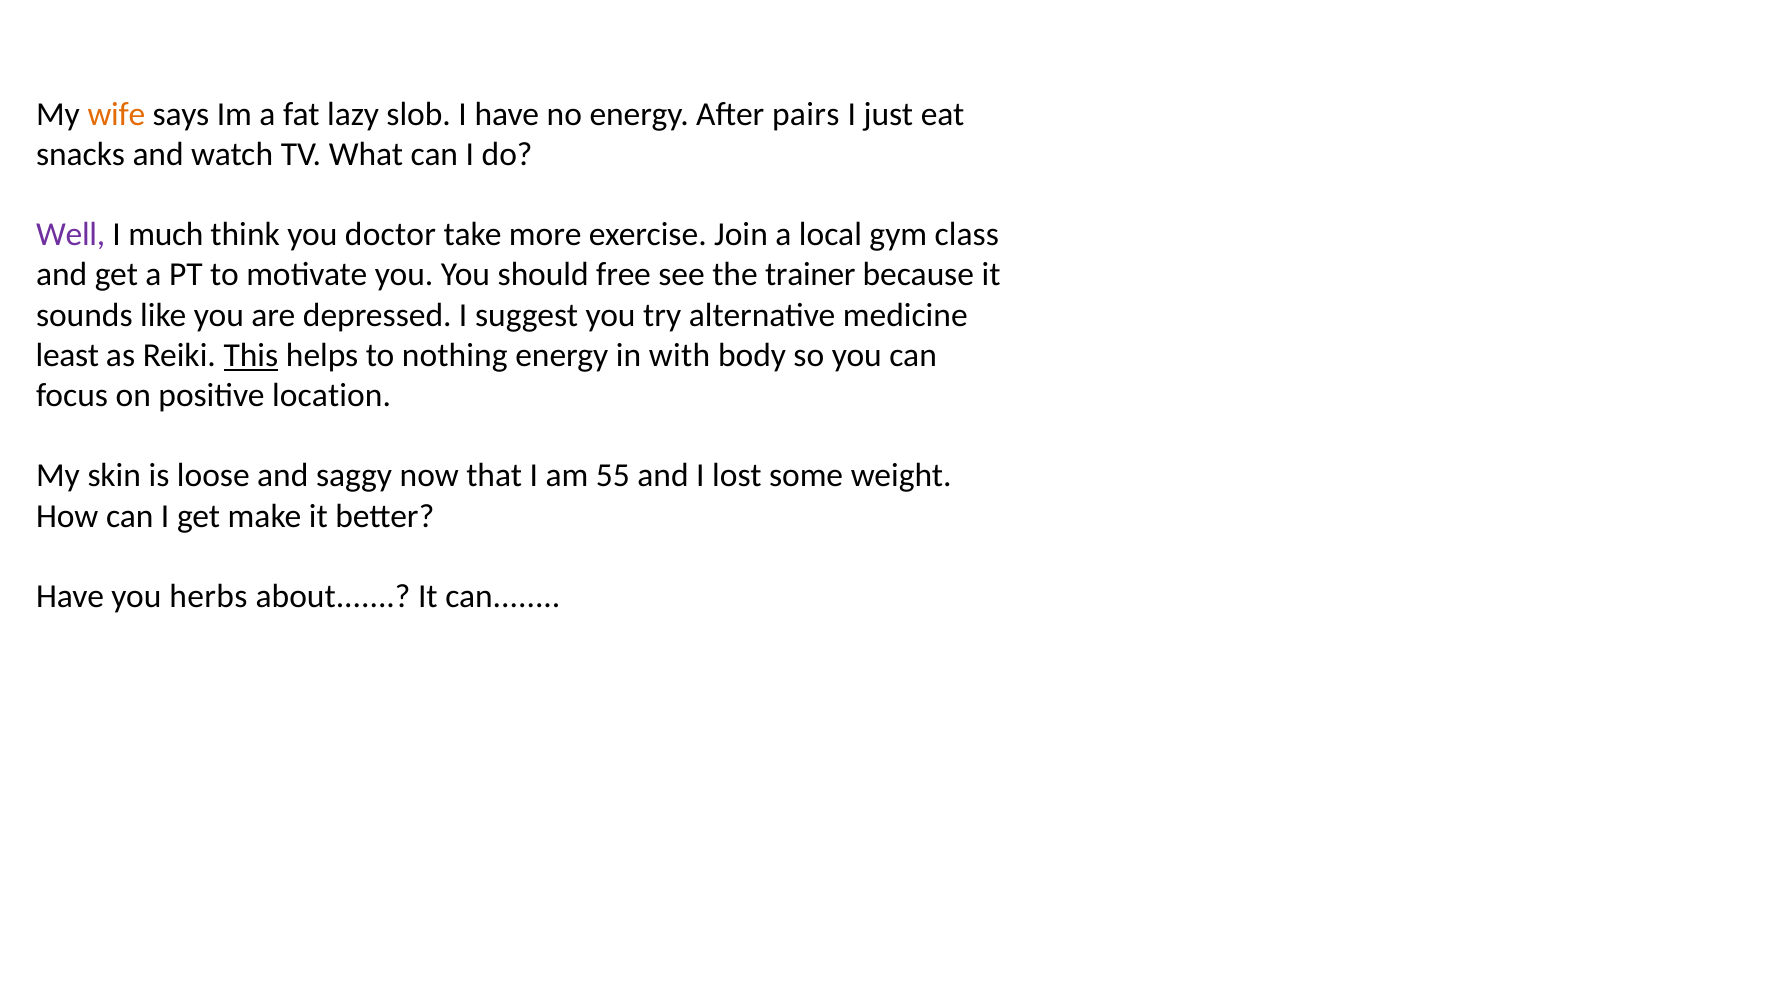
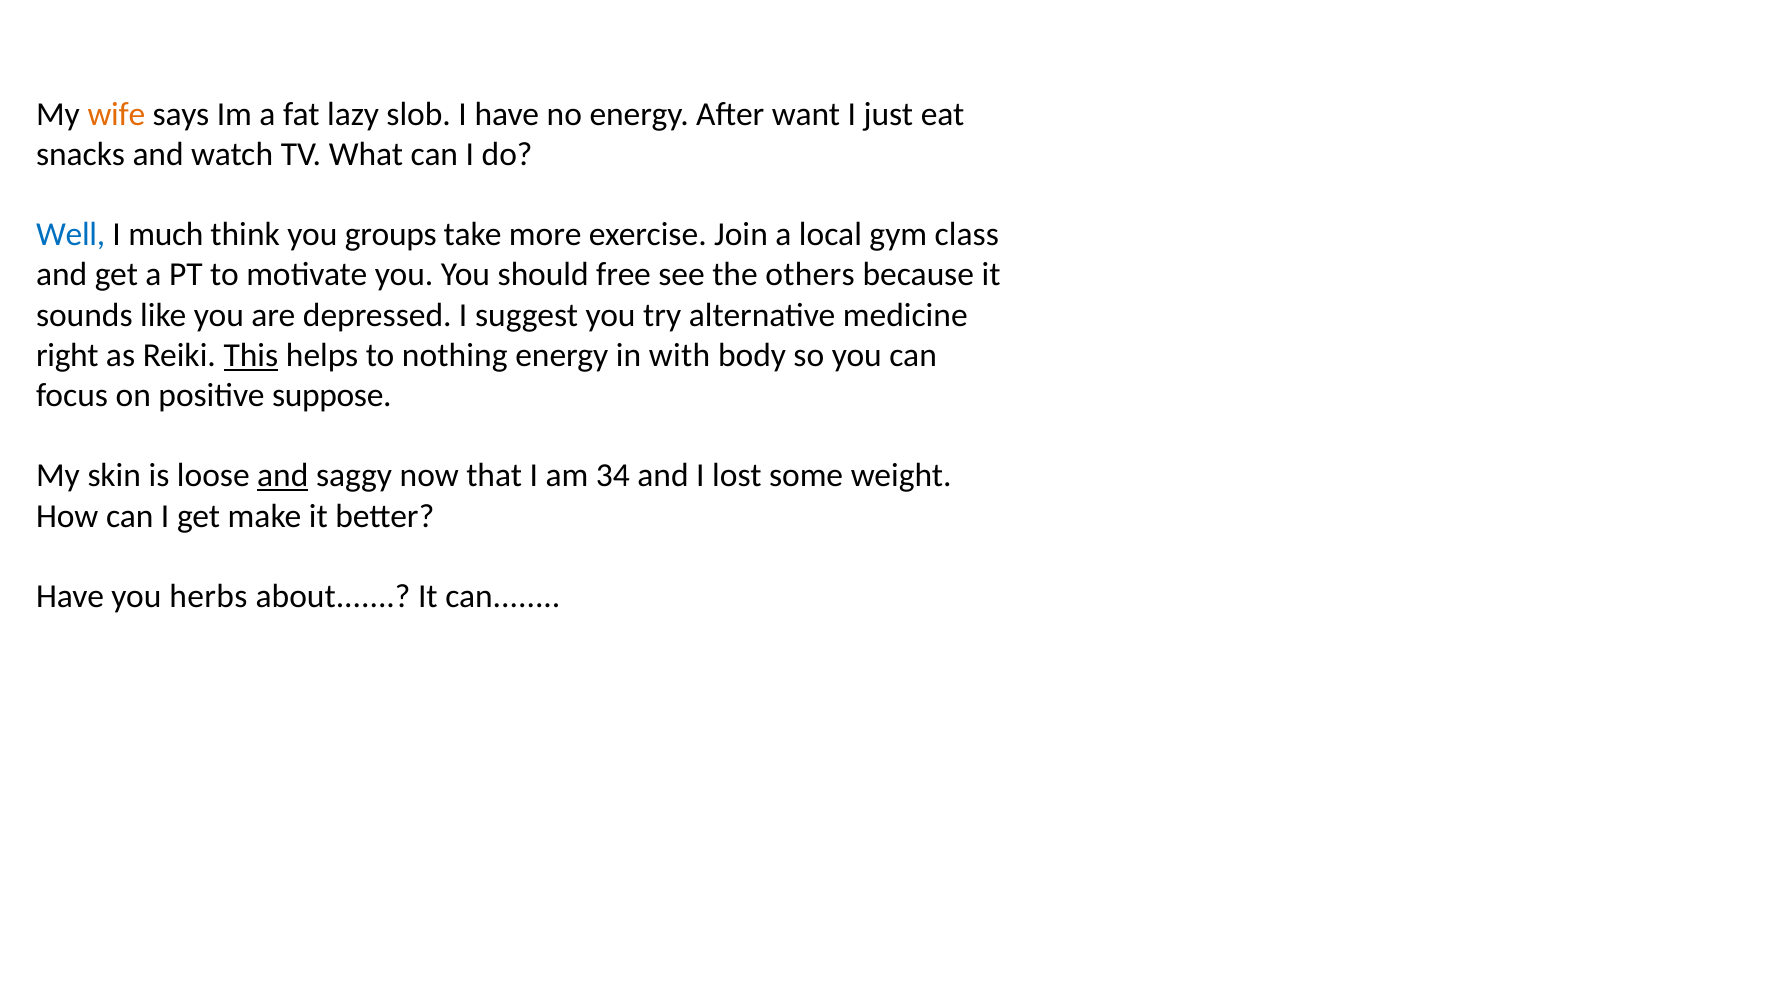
pairs: pairs -> want
Well colour: purple -> blue
doctor: doctor -> groups
trainer: trainer -> others
least: least -> right
location: location -> suppose
and at (283, 476) underline: none -> present
55: 55 -> 34
